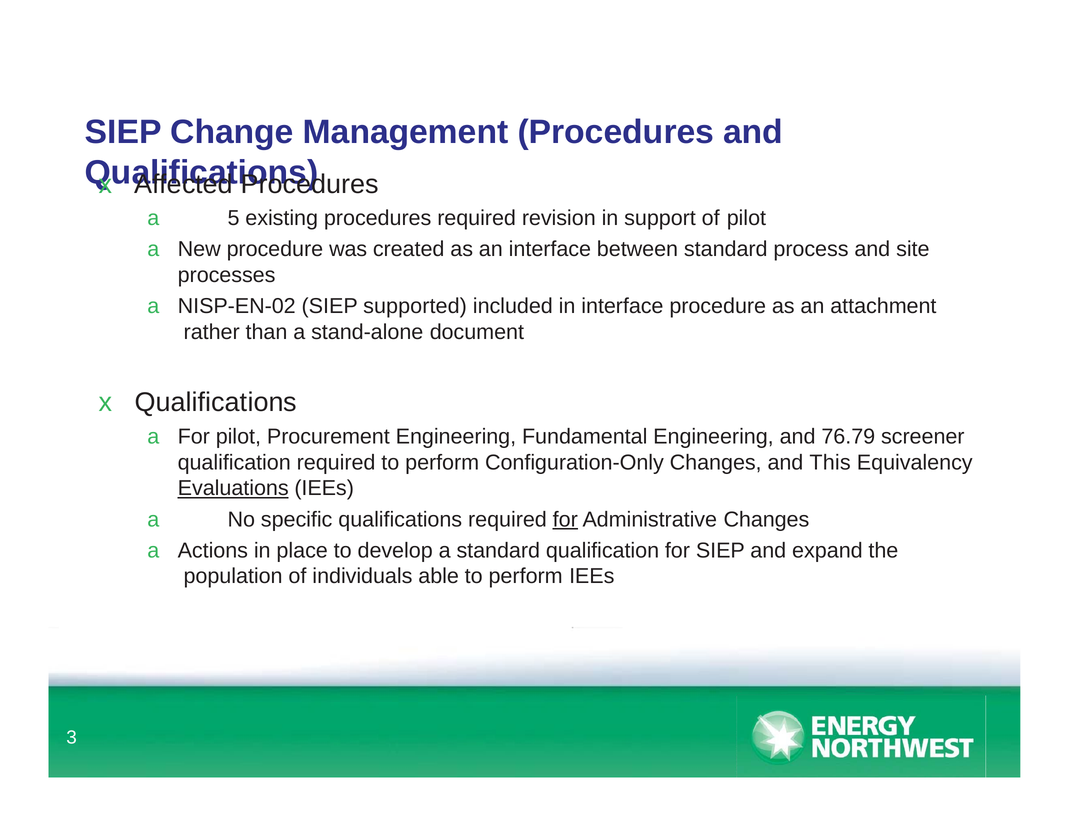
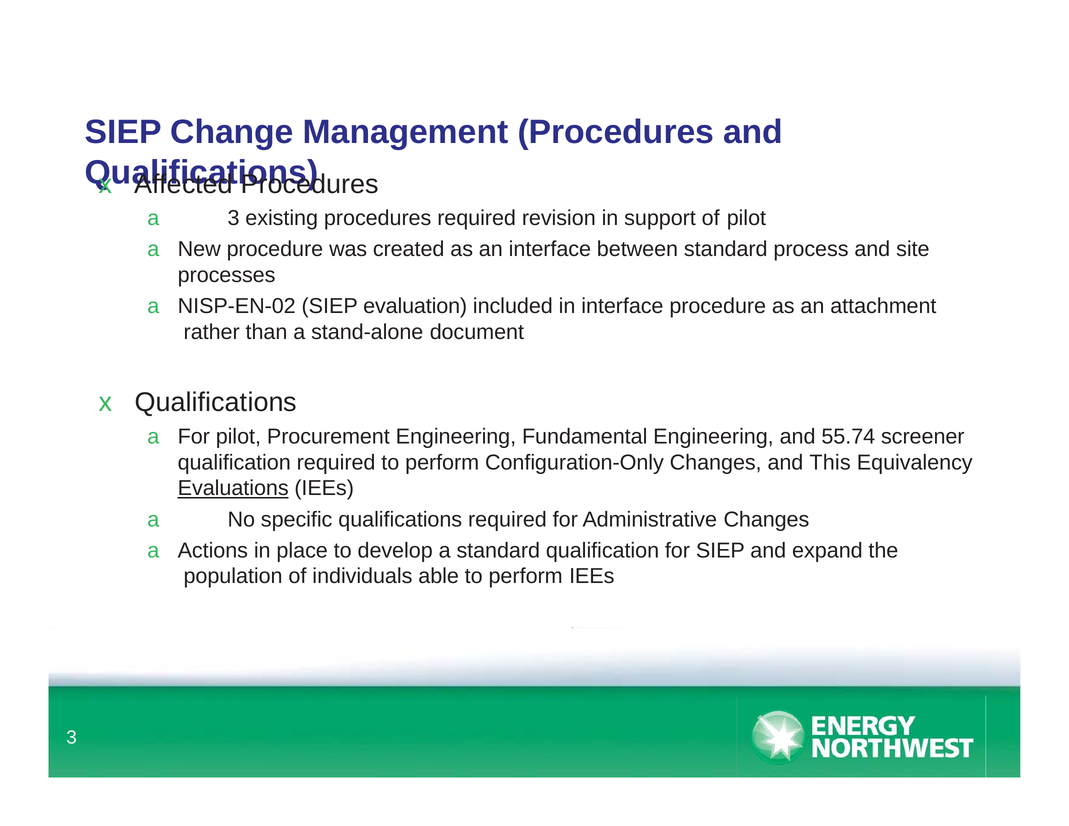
a 5: 5 -> 3
supported: supported -> evaluation
76.79: 76.79 -> 55.74
for at (565, 519) underline: present -> none
